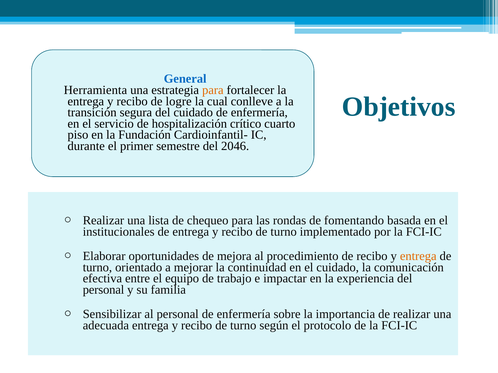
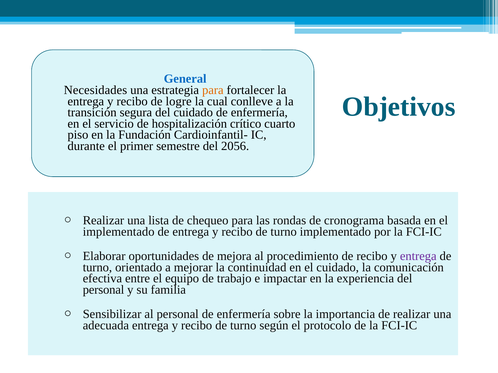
Herramienta: Herramienta -> Necesidades
2046: 2046 -> 2056
fomentando: fomentando -> cronograma
institucionales at (119, 232): institucionales -> implementado
entrega at (418, 256) colour: orange -> purple
